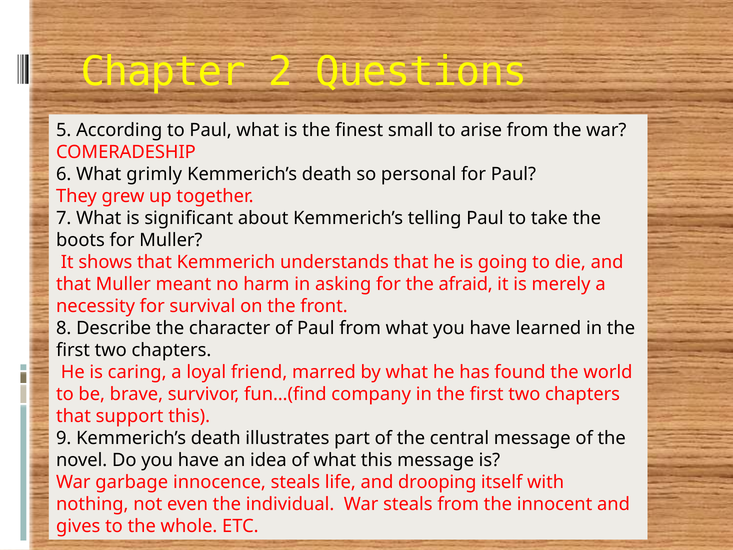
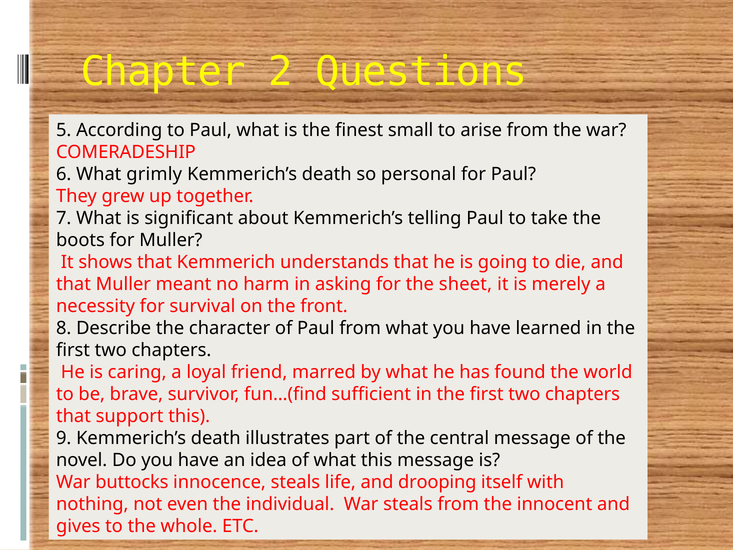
afraid: afraid -> sheet
company: company -> sufficient
garbage: garbage -> buttocks
